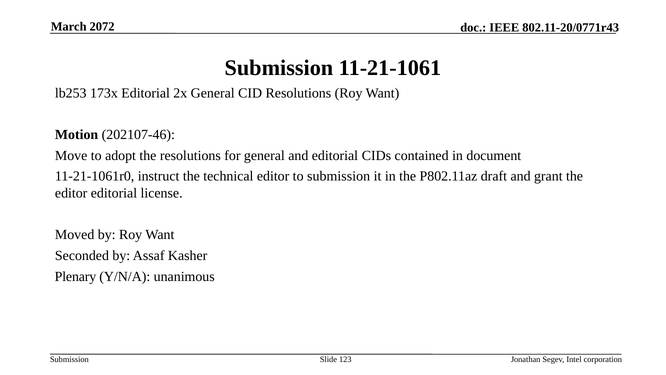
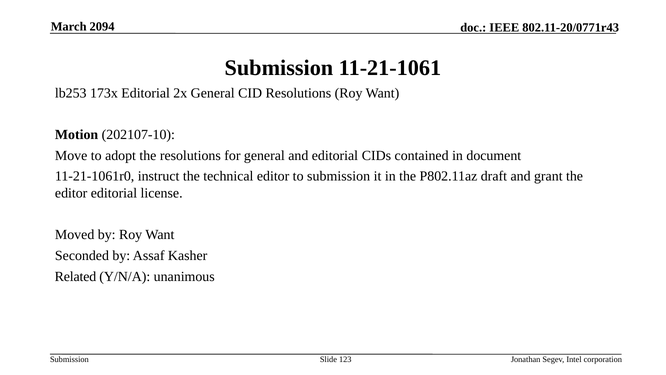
2072: 2072 -> 2094
202107-46: 202107-46 -> 202107-10
Plenary: Plenary -> Related
